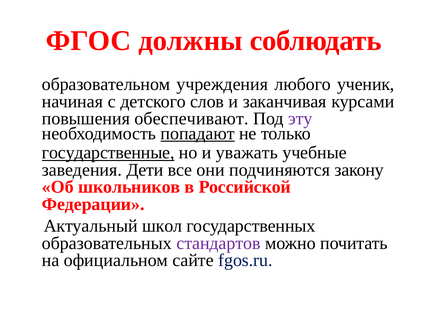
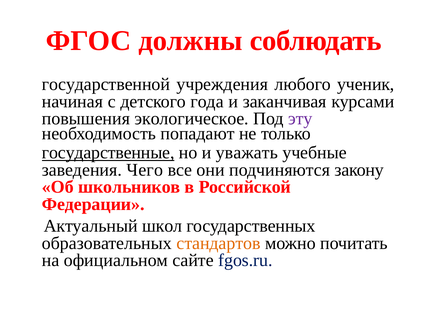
образовательном: образовательном -> государственной
слов: слов -> года
обеспечивают: обеспечивают -> экологическое
попадают underline: present -> none
Дети: Дети -> Чего
стандартов colour: purple -> orange
